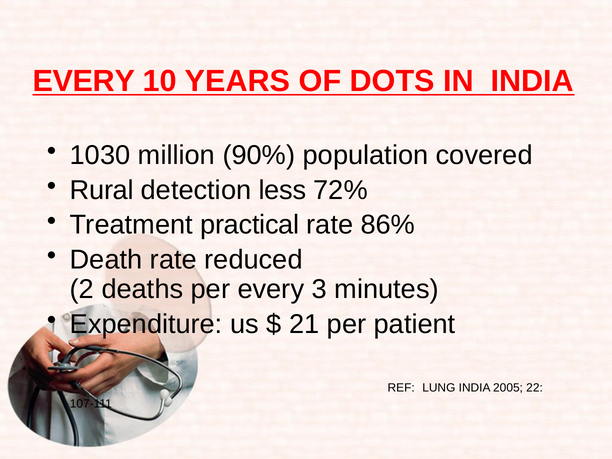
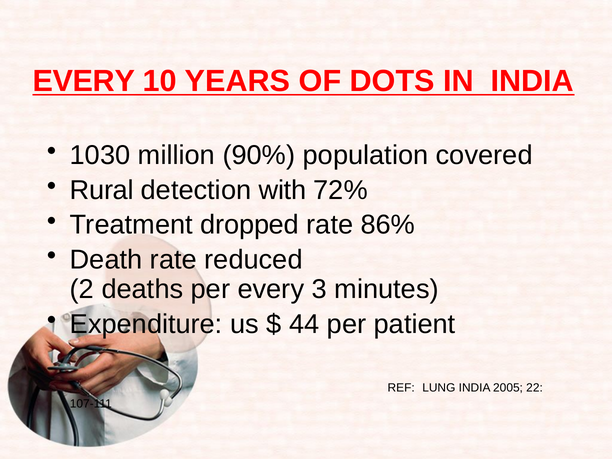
less: less -> with
practical: practical -> dropped
21: 21 -> 44
